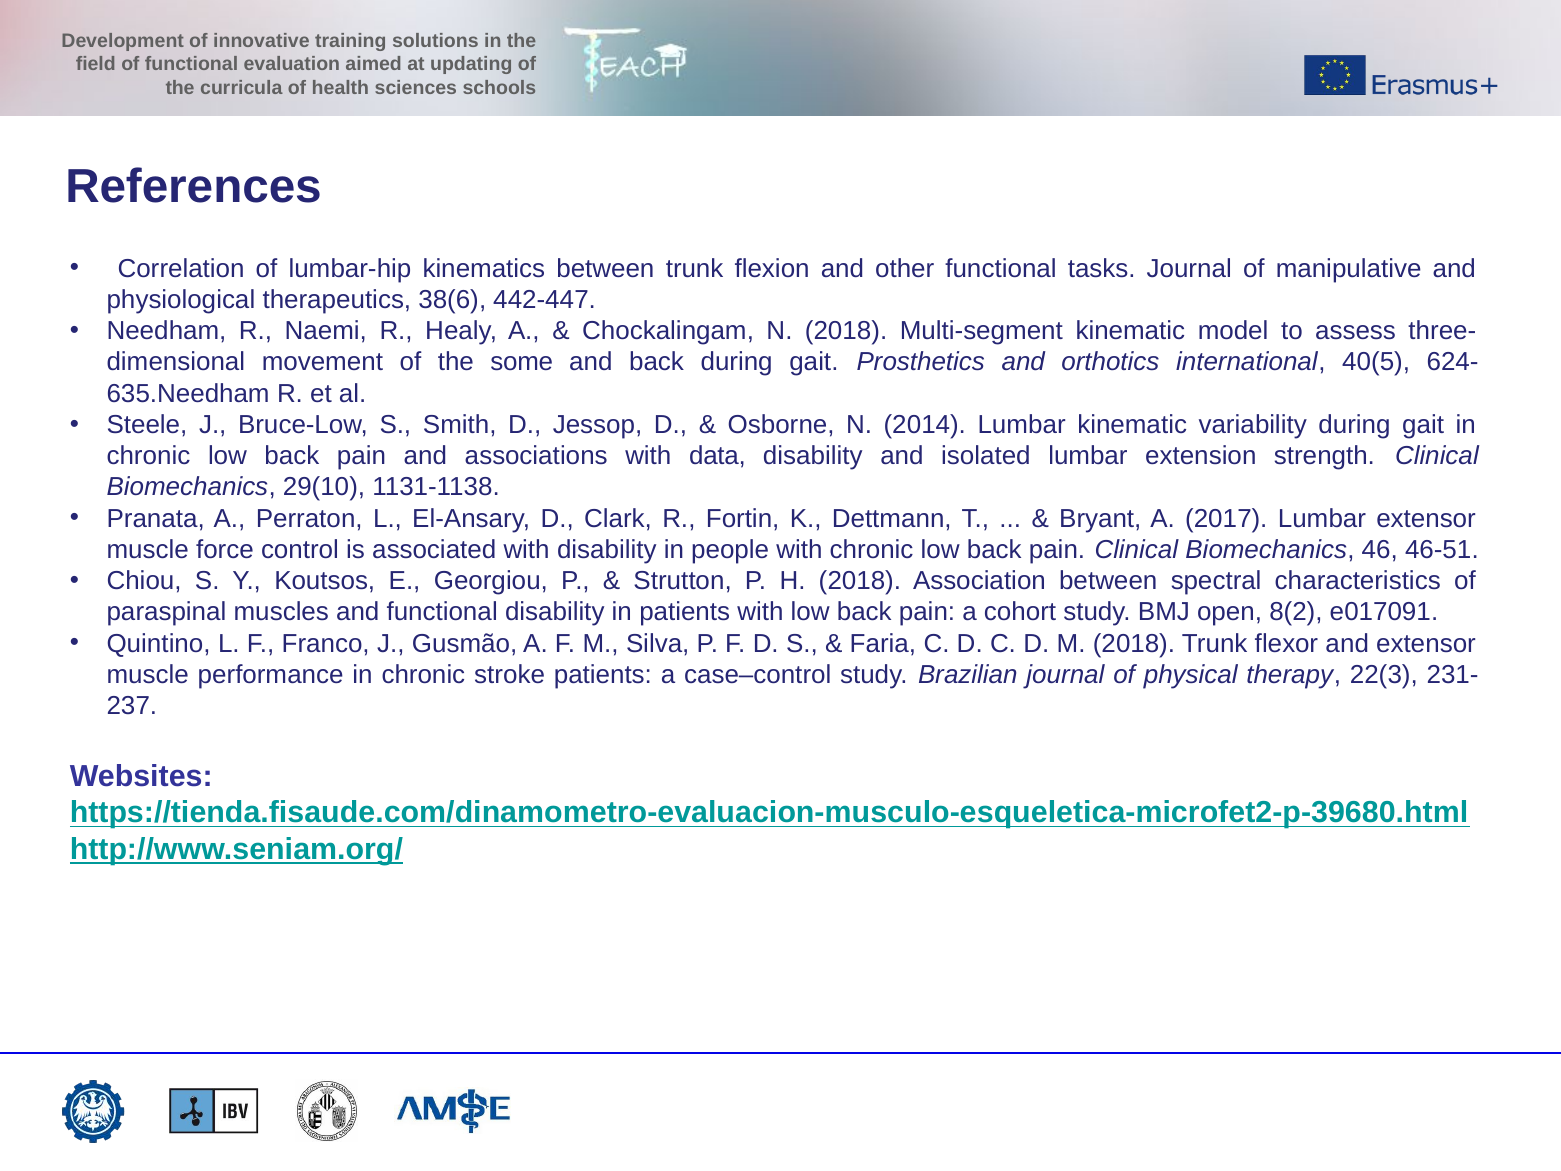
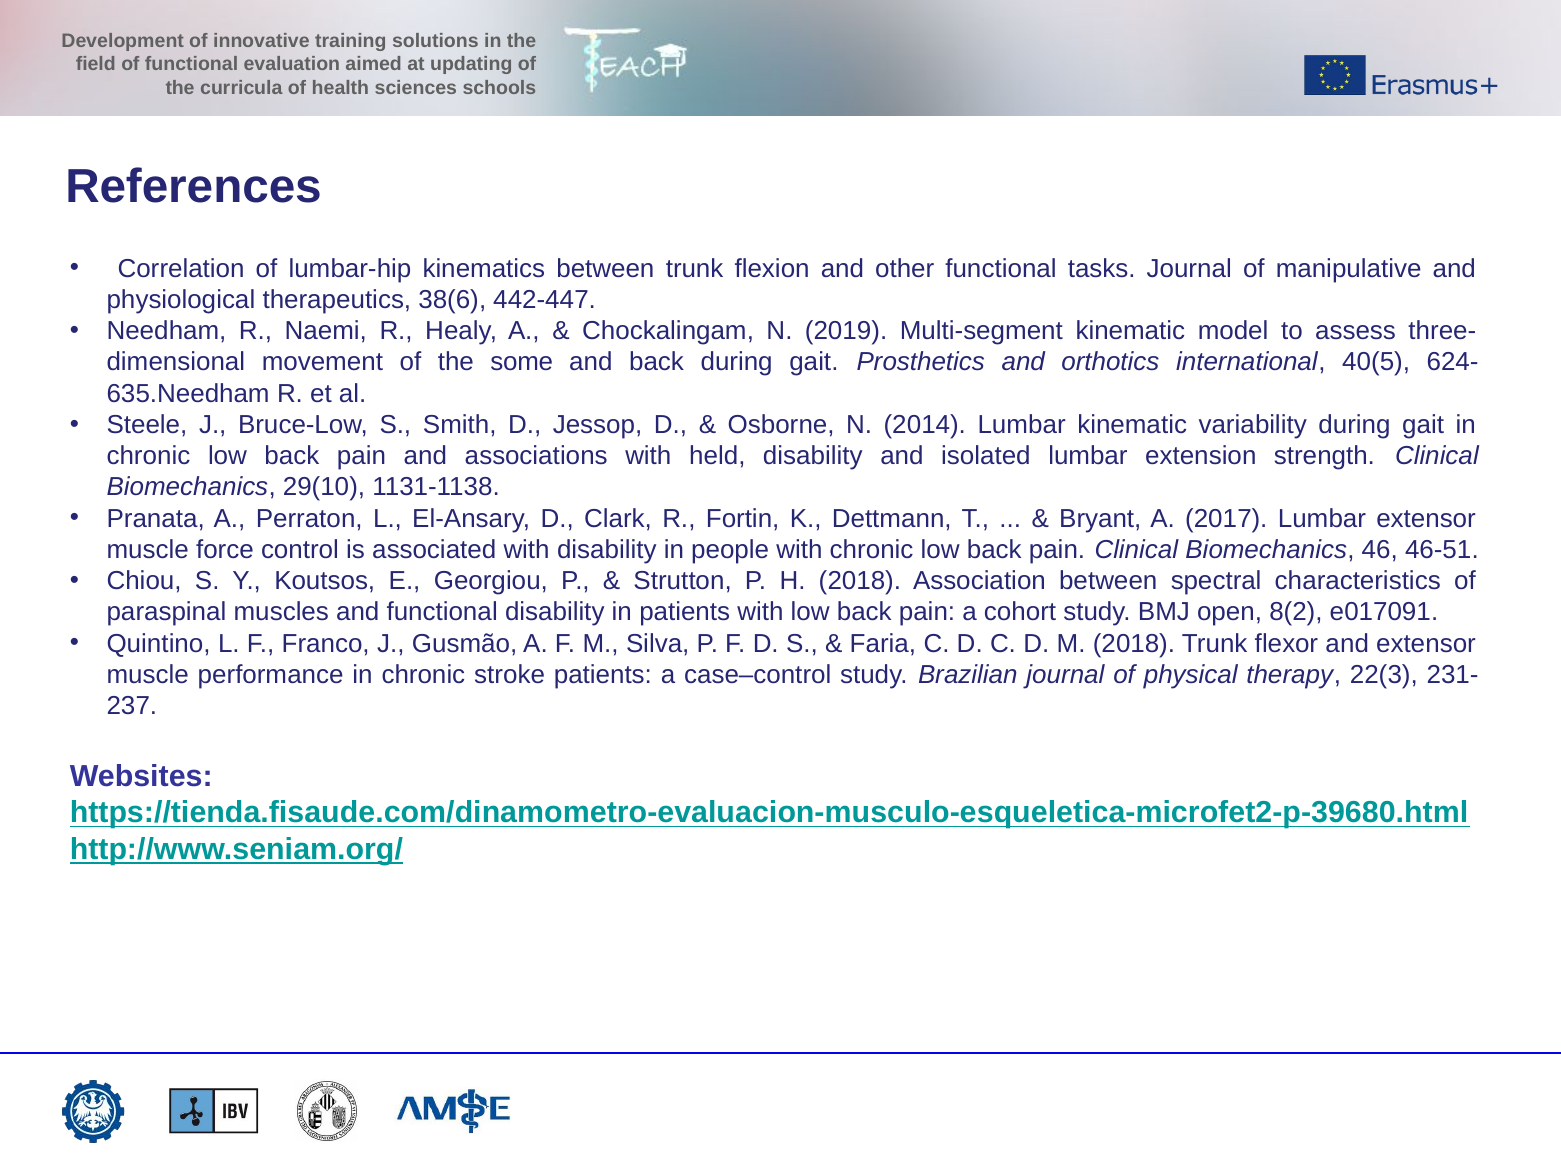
N 2018: 2018 -> 2019
data: data -> held
